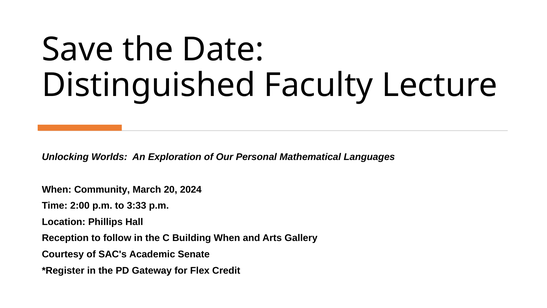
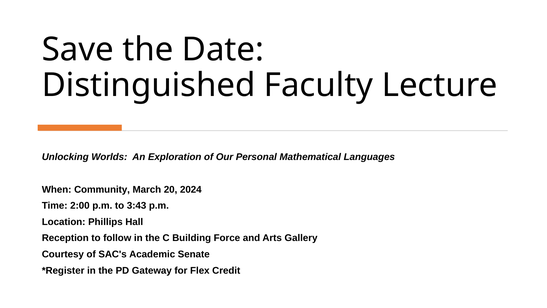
3:33: 3:33 -> 3:43
Building When: When -> Force
